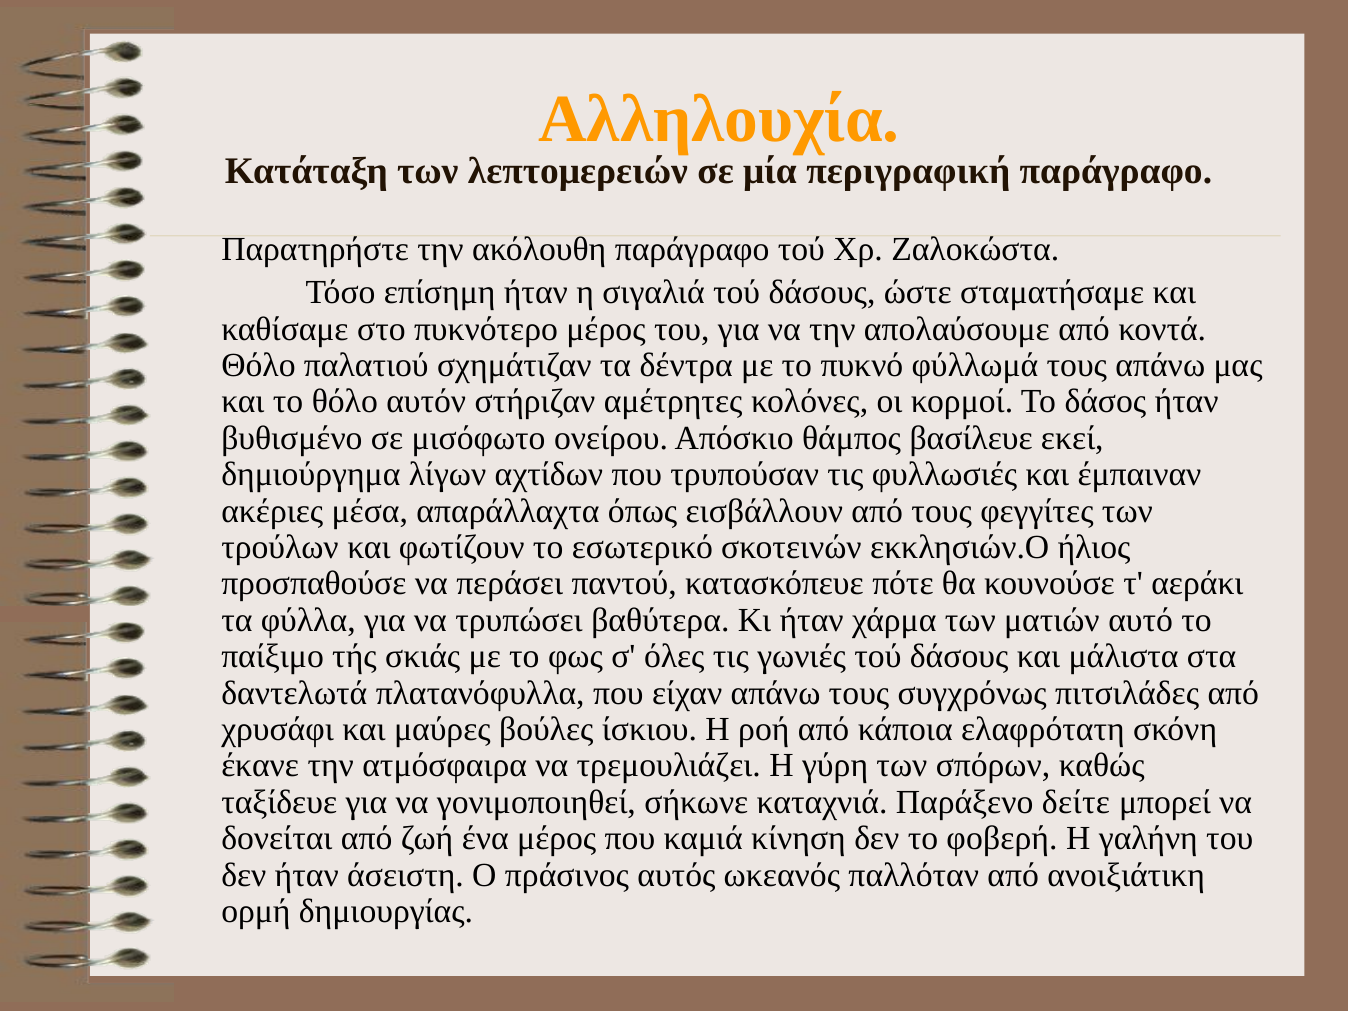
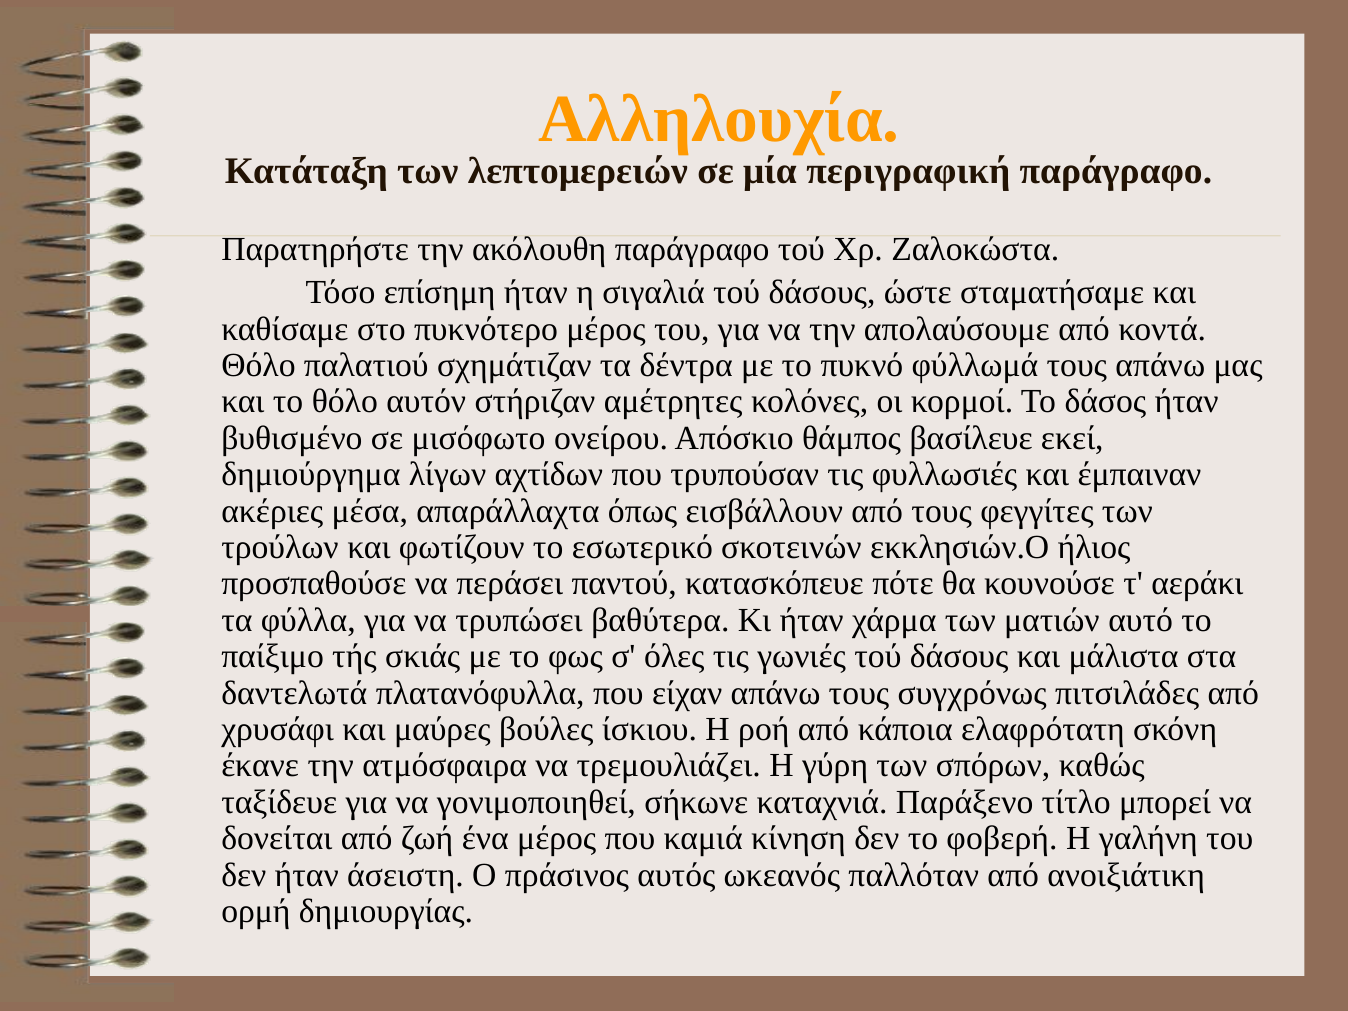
δείτε: δείτε -> τίτλο
